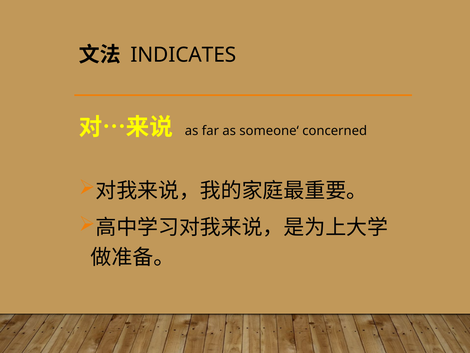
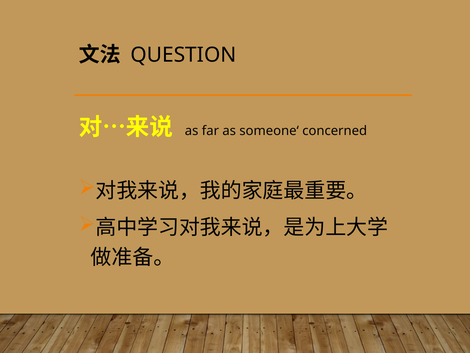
INDICATES: INDICATES -> QUESTION
